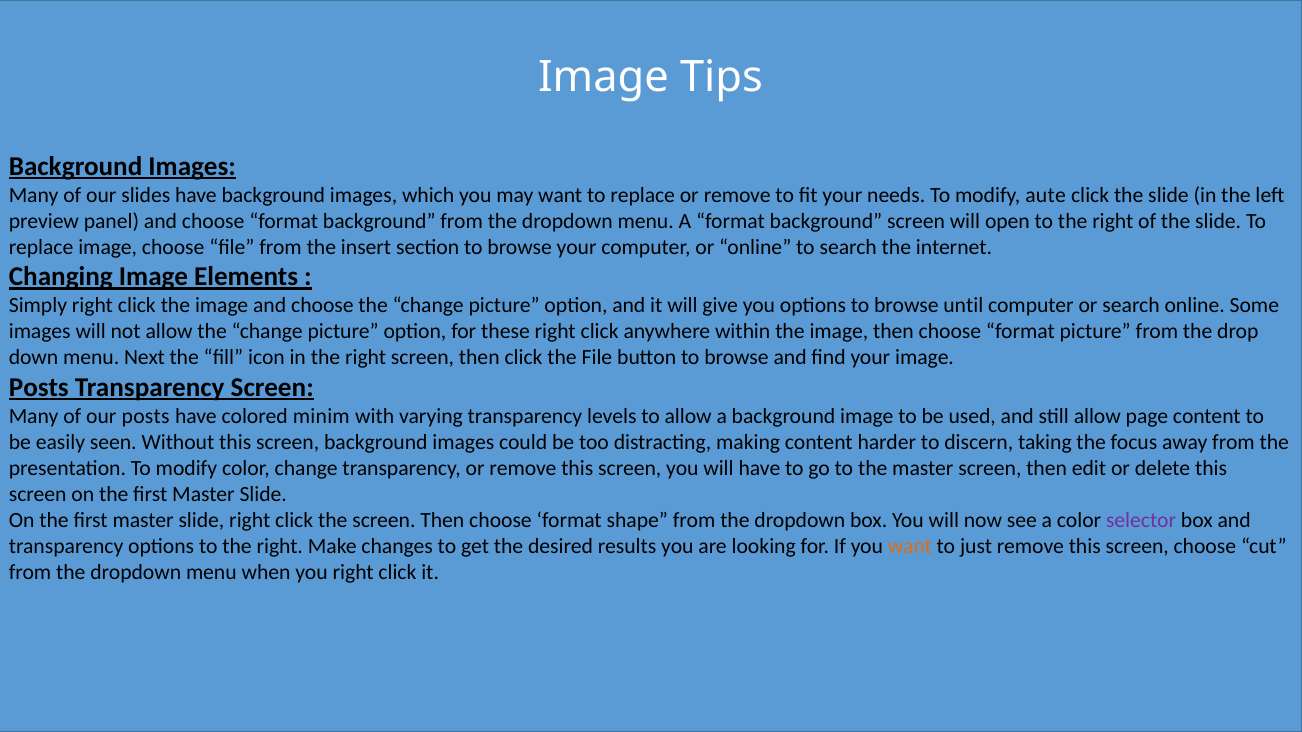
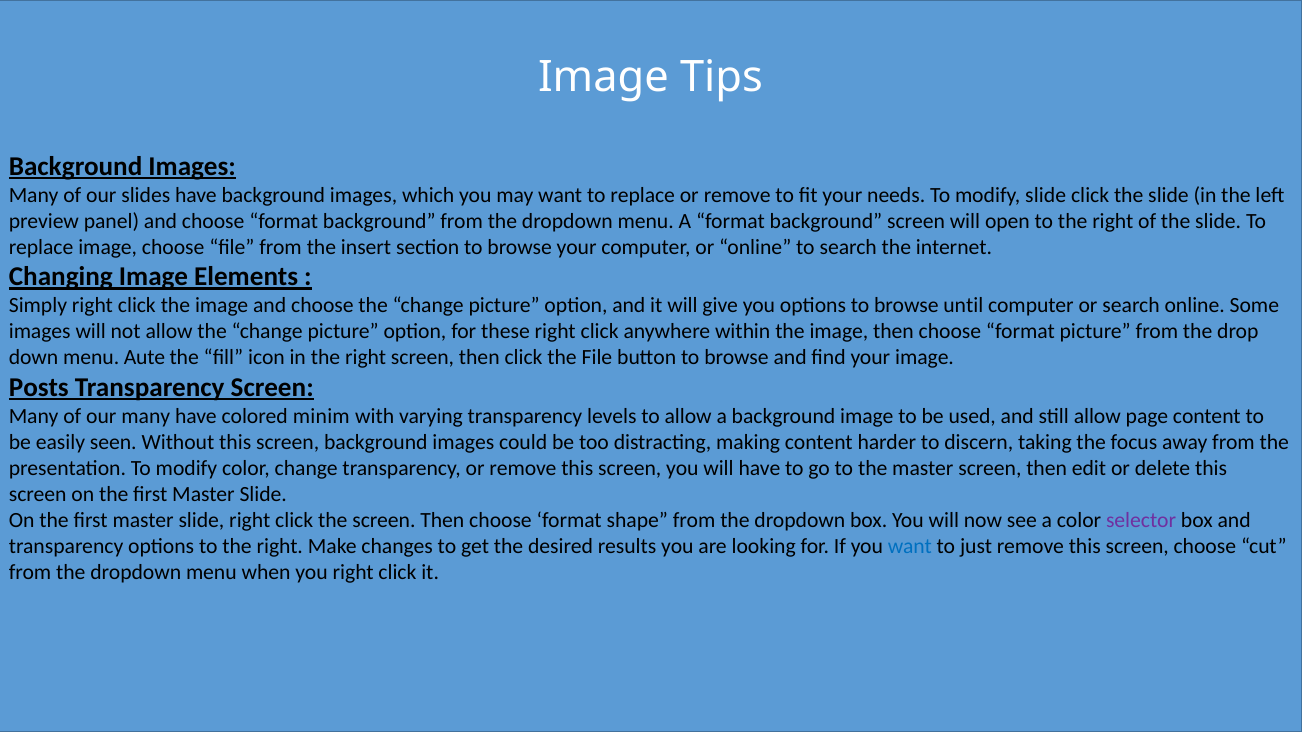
modify aute: aute -> slide
Next: Next -> Aute
our posts: posts -> many
want at (910, 547) colour: orange -> blue
